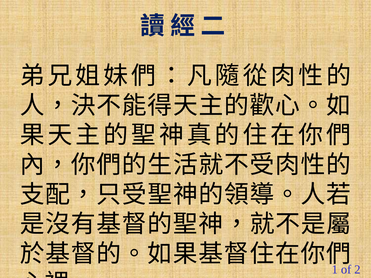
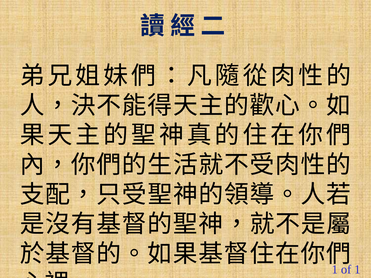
2 at (357, 270): 2 -> 1
